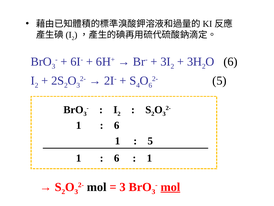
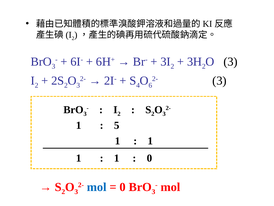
6 at (231, 61): 6 -> 3
5 at (219, 81): 5 -> 3
6 at (117, 125): 6 -> 5
5 at (150, 141): 5 -> 1
6 at (117, 158): 6 -> 1
1 at (149, 158): 1 -> 0
mol at (97, 187) colour: black -> blue
3 at (123, 187): 3 -> 0
mol at (170, 187) underline: present -> none
